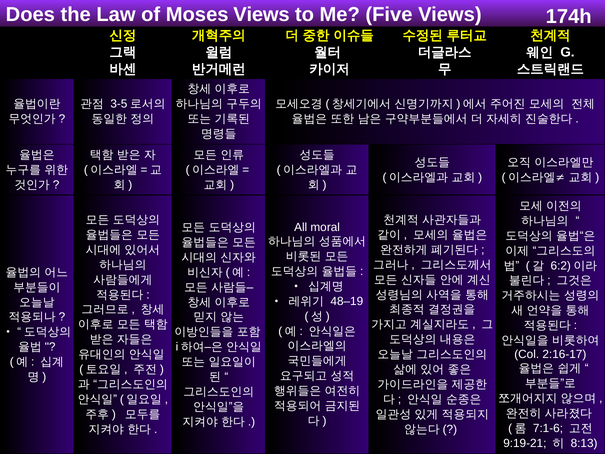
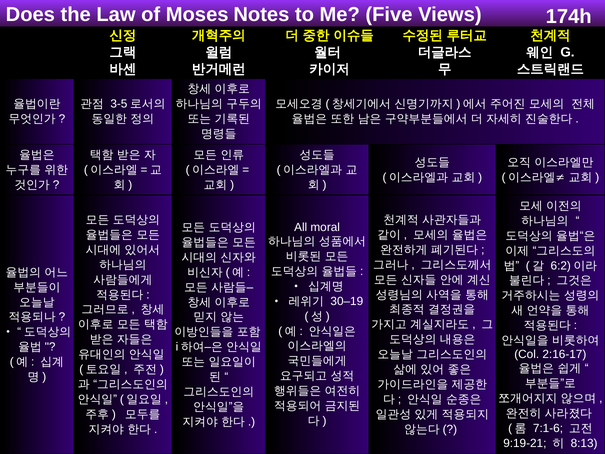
Moses Views: Views -> Notes
48–19: 48–19 -> 30–19
